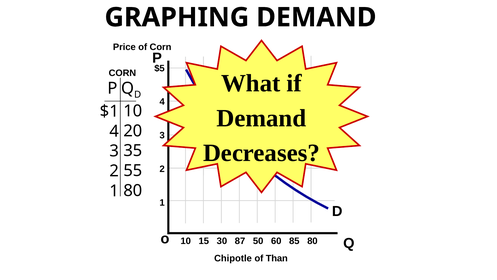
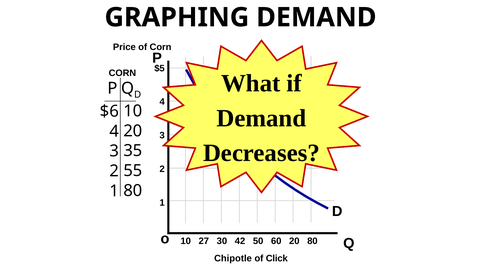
$1: $1 -> $6
15: 15 -> 27
87: 87 -> 42
60 85: 85 -> 20
Than: Than -> Click
